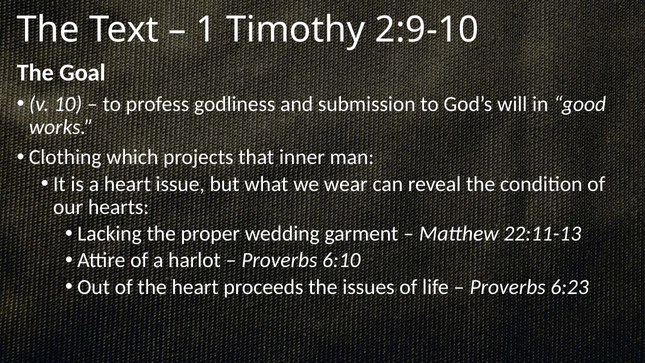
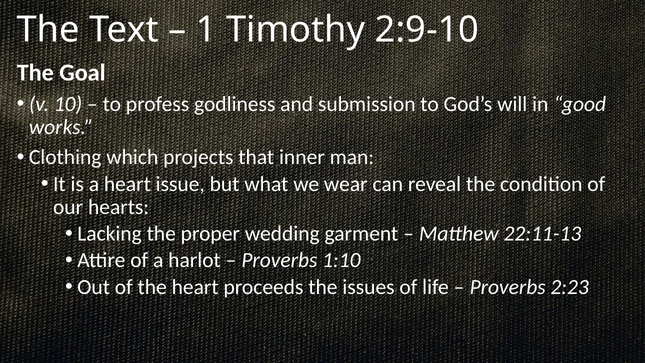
6:10: 6:10 -> 1:10
6:23: 6:23 -> 2:23
